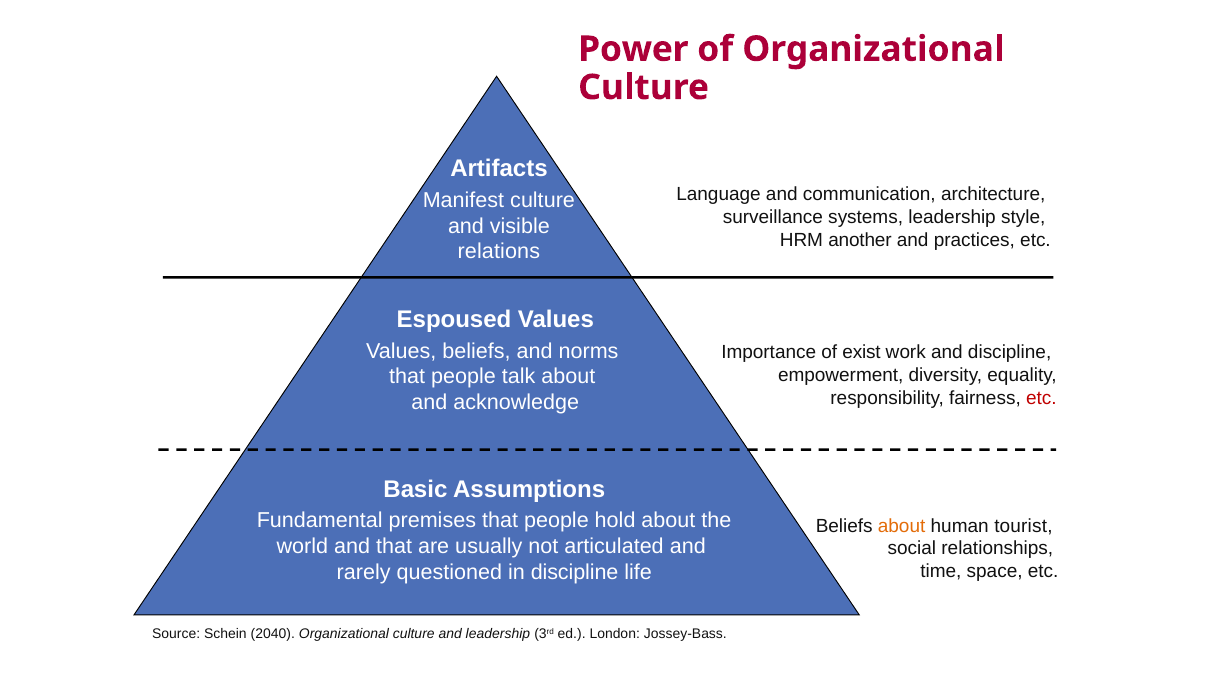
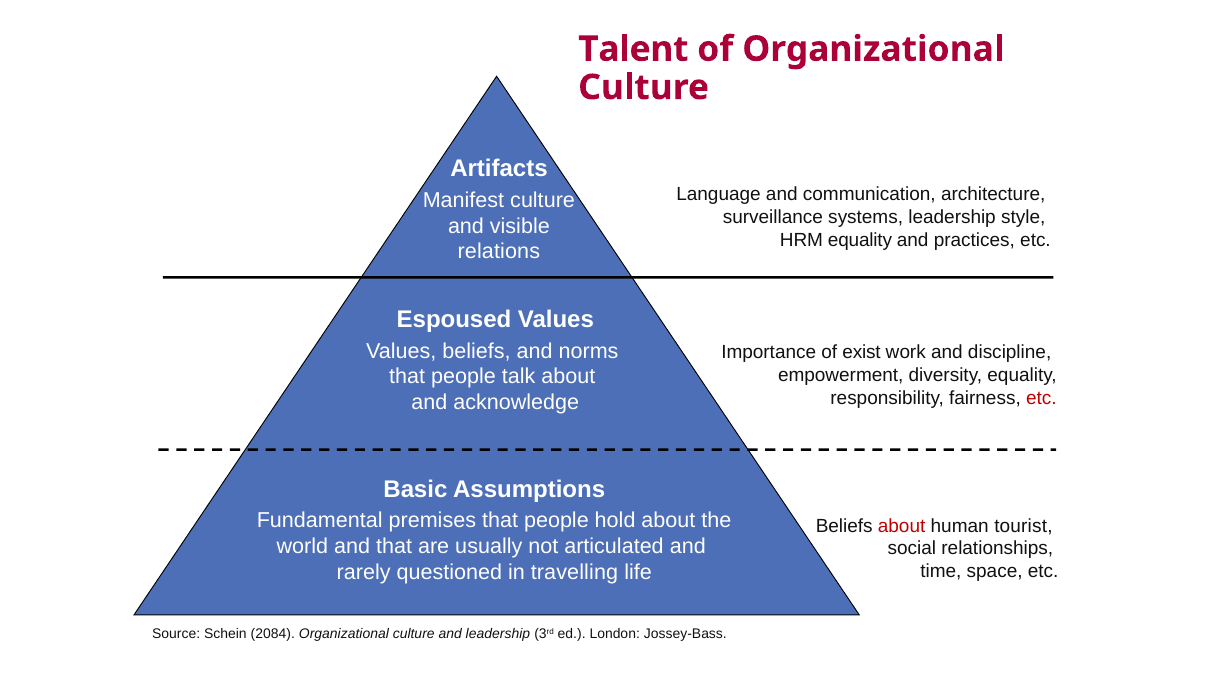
Power: Power -> Talent
HRM another: another -> equality
about at (902, 526) colour: orange -> red
in discipline: discipline -> travelling
2040: 2040 -> 2084
